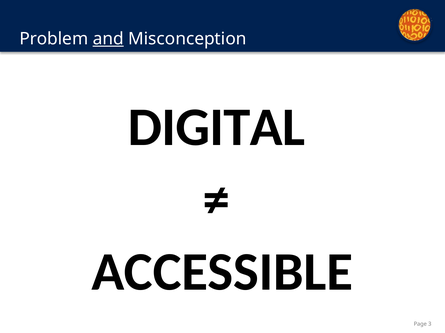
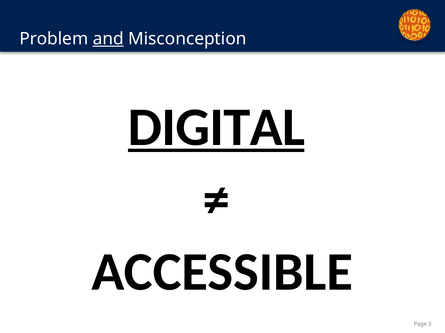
DIGITAL underline: none -> present
